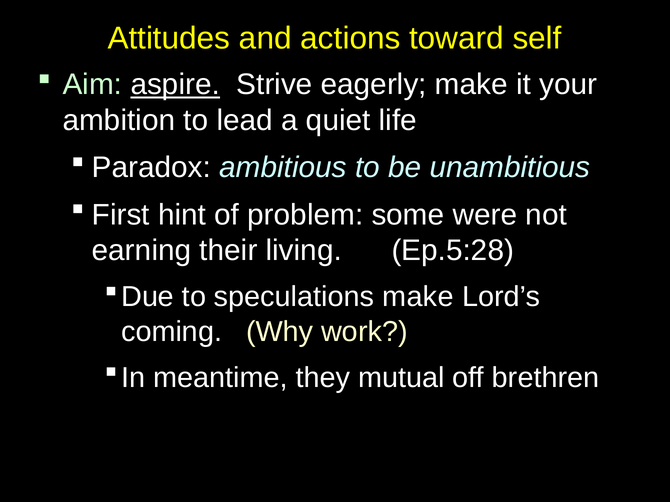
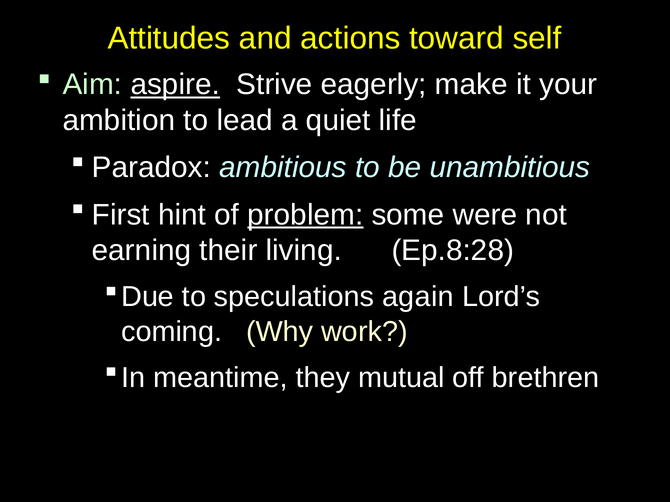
problem underline: none -> present
Ep.5:28: Ep.5:28 -> Ep.8:28
speculations make: make -> again
